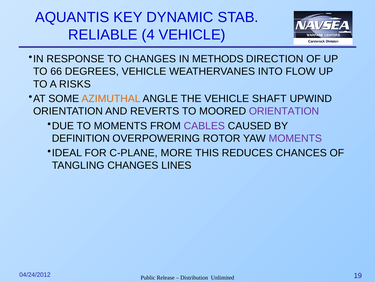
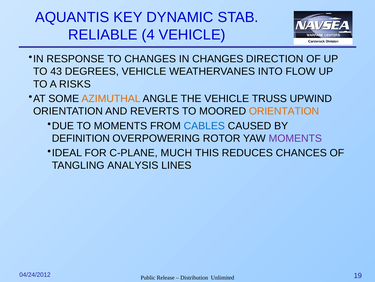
IN METHODS: METHODS -> CHANGES
66: 66 -> 43
SHAFT: SHAFT -> TRUSS
ORIENTATION at (284, 111) colour: purple -> orange
CABLES colour: purple -> blue
MORE: MORE -> MUCH
TANGLING CHANGES: CHANGES -> ANALYSIS
